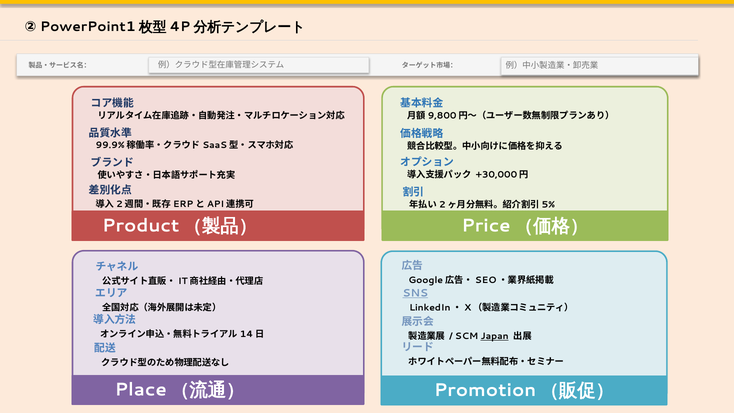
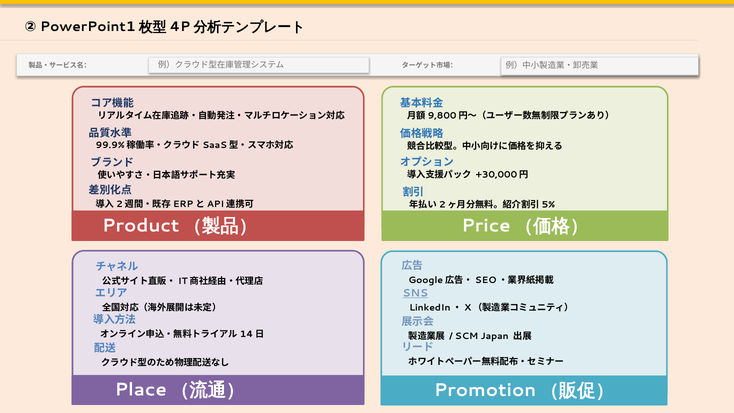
Japan underline: present -> none
